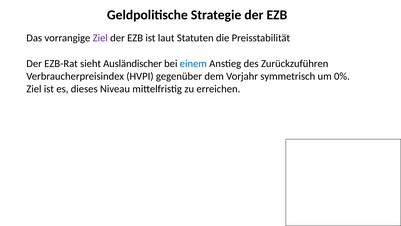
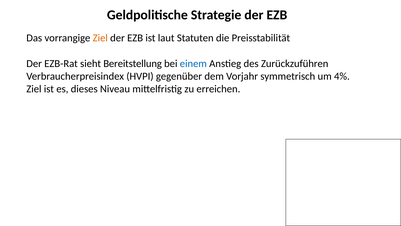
Ziel at (100, 38) colour: purple -> orange
Ausländischer: Ausländischer -> Bereitstellung
0%: 0% -> 4%
